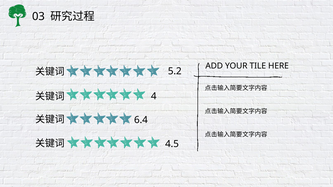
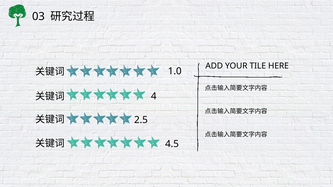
5.2: 5.2 -> 1.0
6.4: 6.4 -> 2.5
